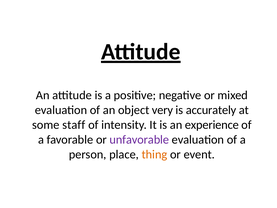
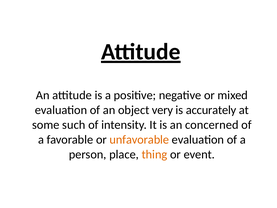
staff: staff -> such
experience: experience -> concerned
unfavorable colour: purple -> orange
